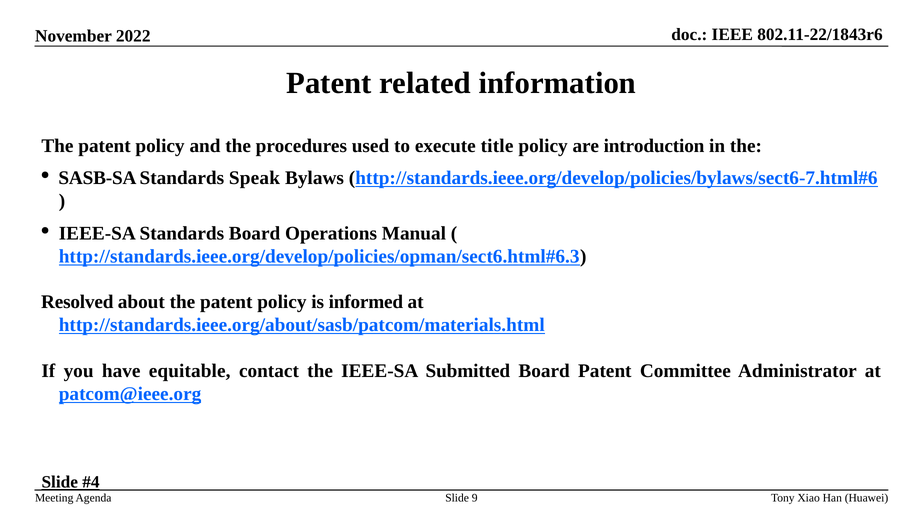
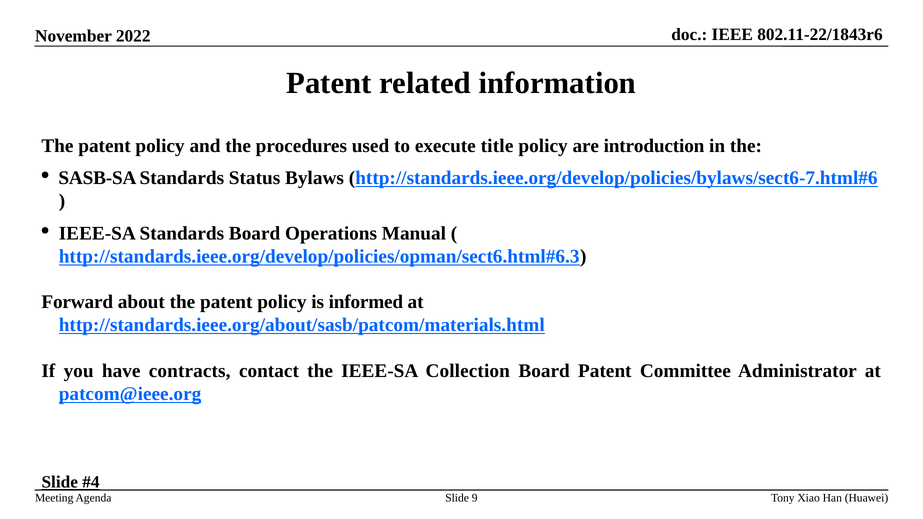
Speak: Speak -> Status
Resolved: Resolved -> Forward
equitable: equitable -> contracts
Submitted: Submitted -> Collection
